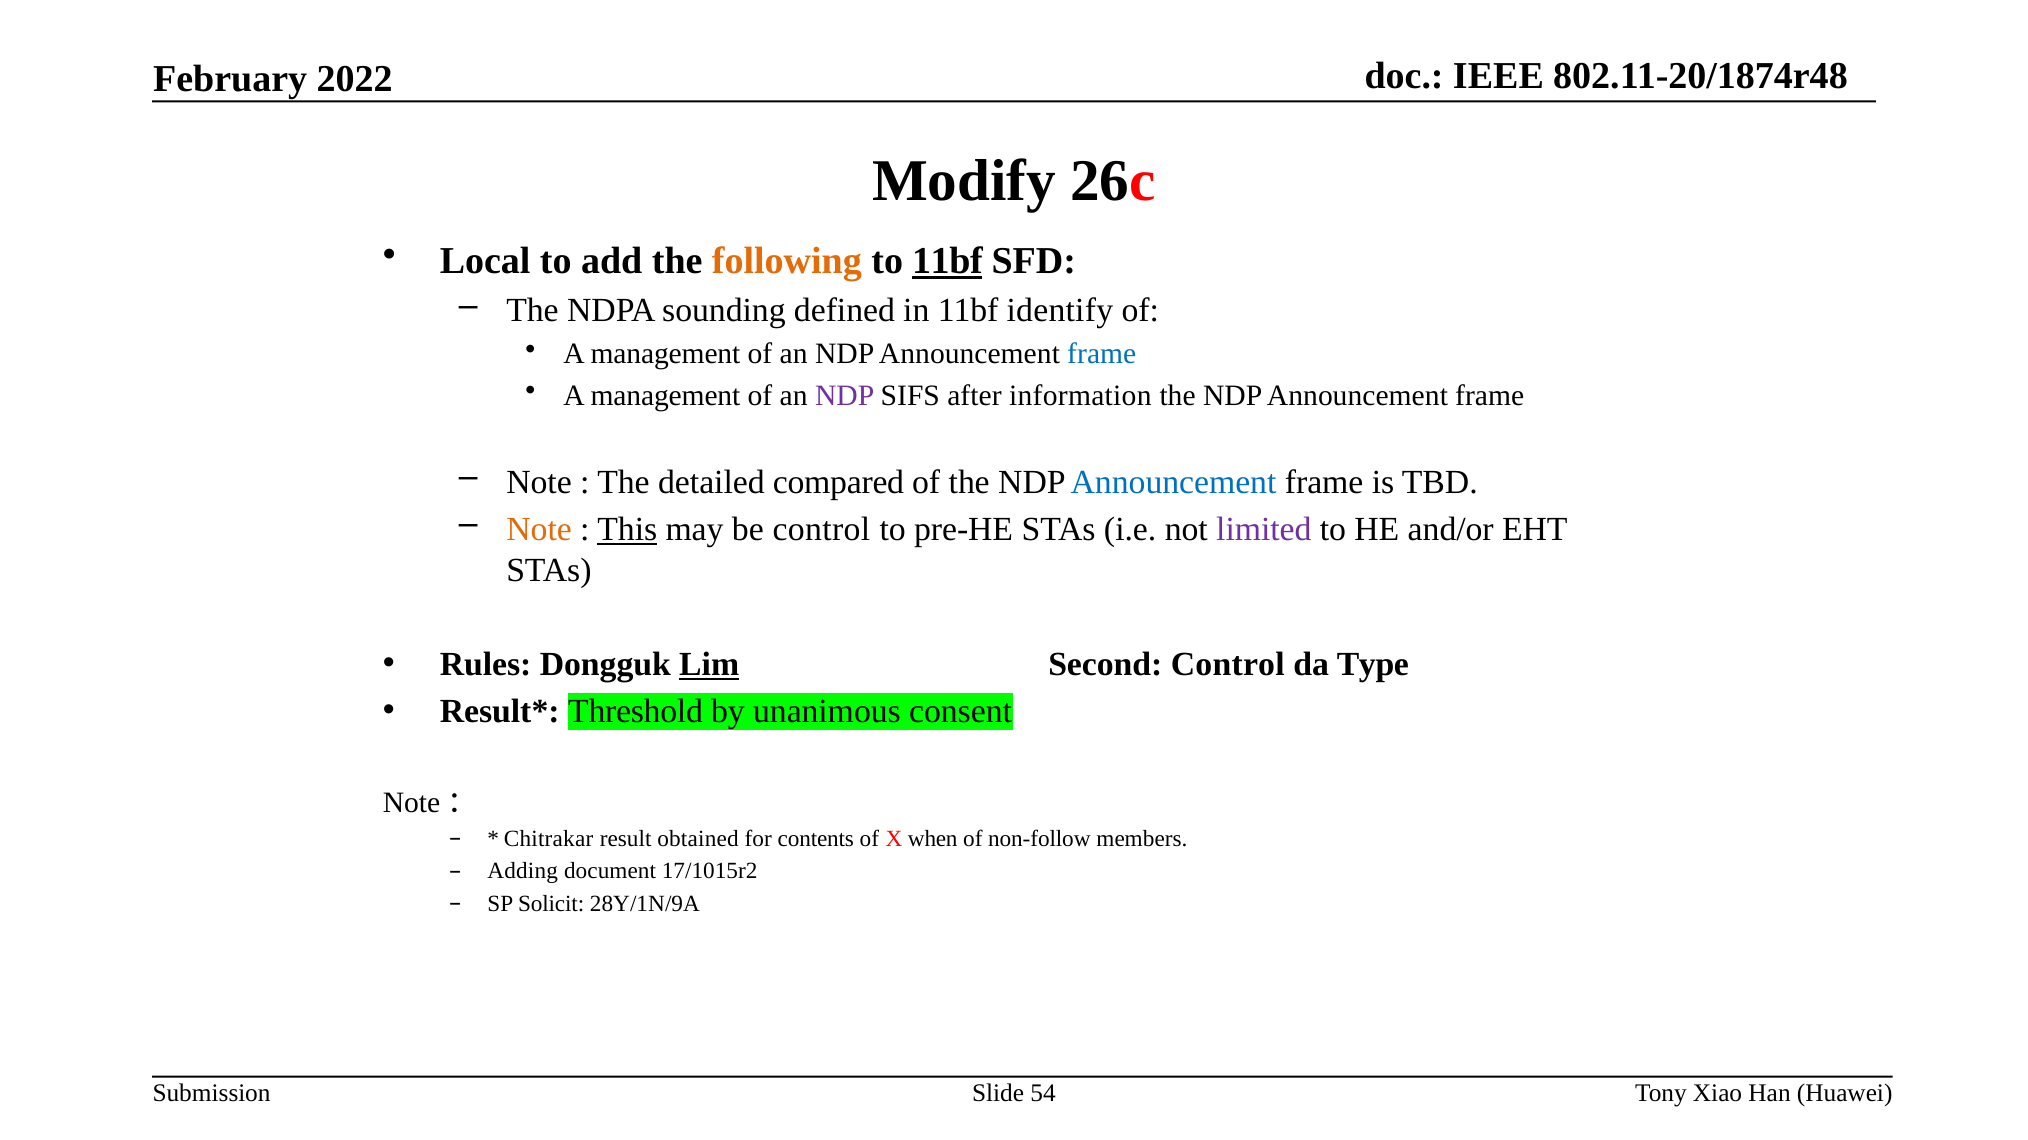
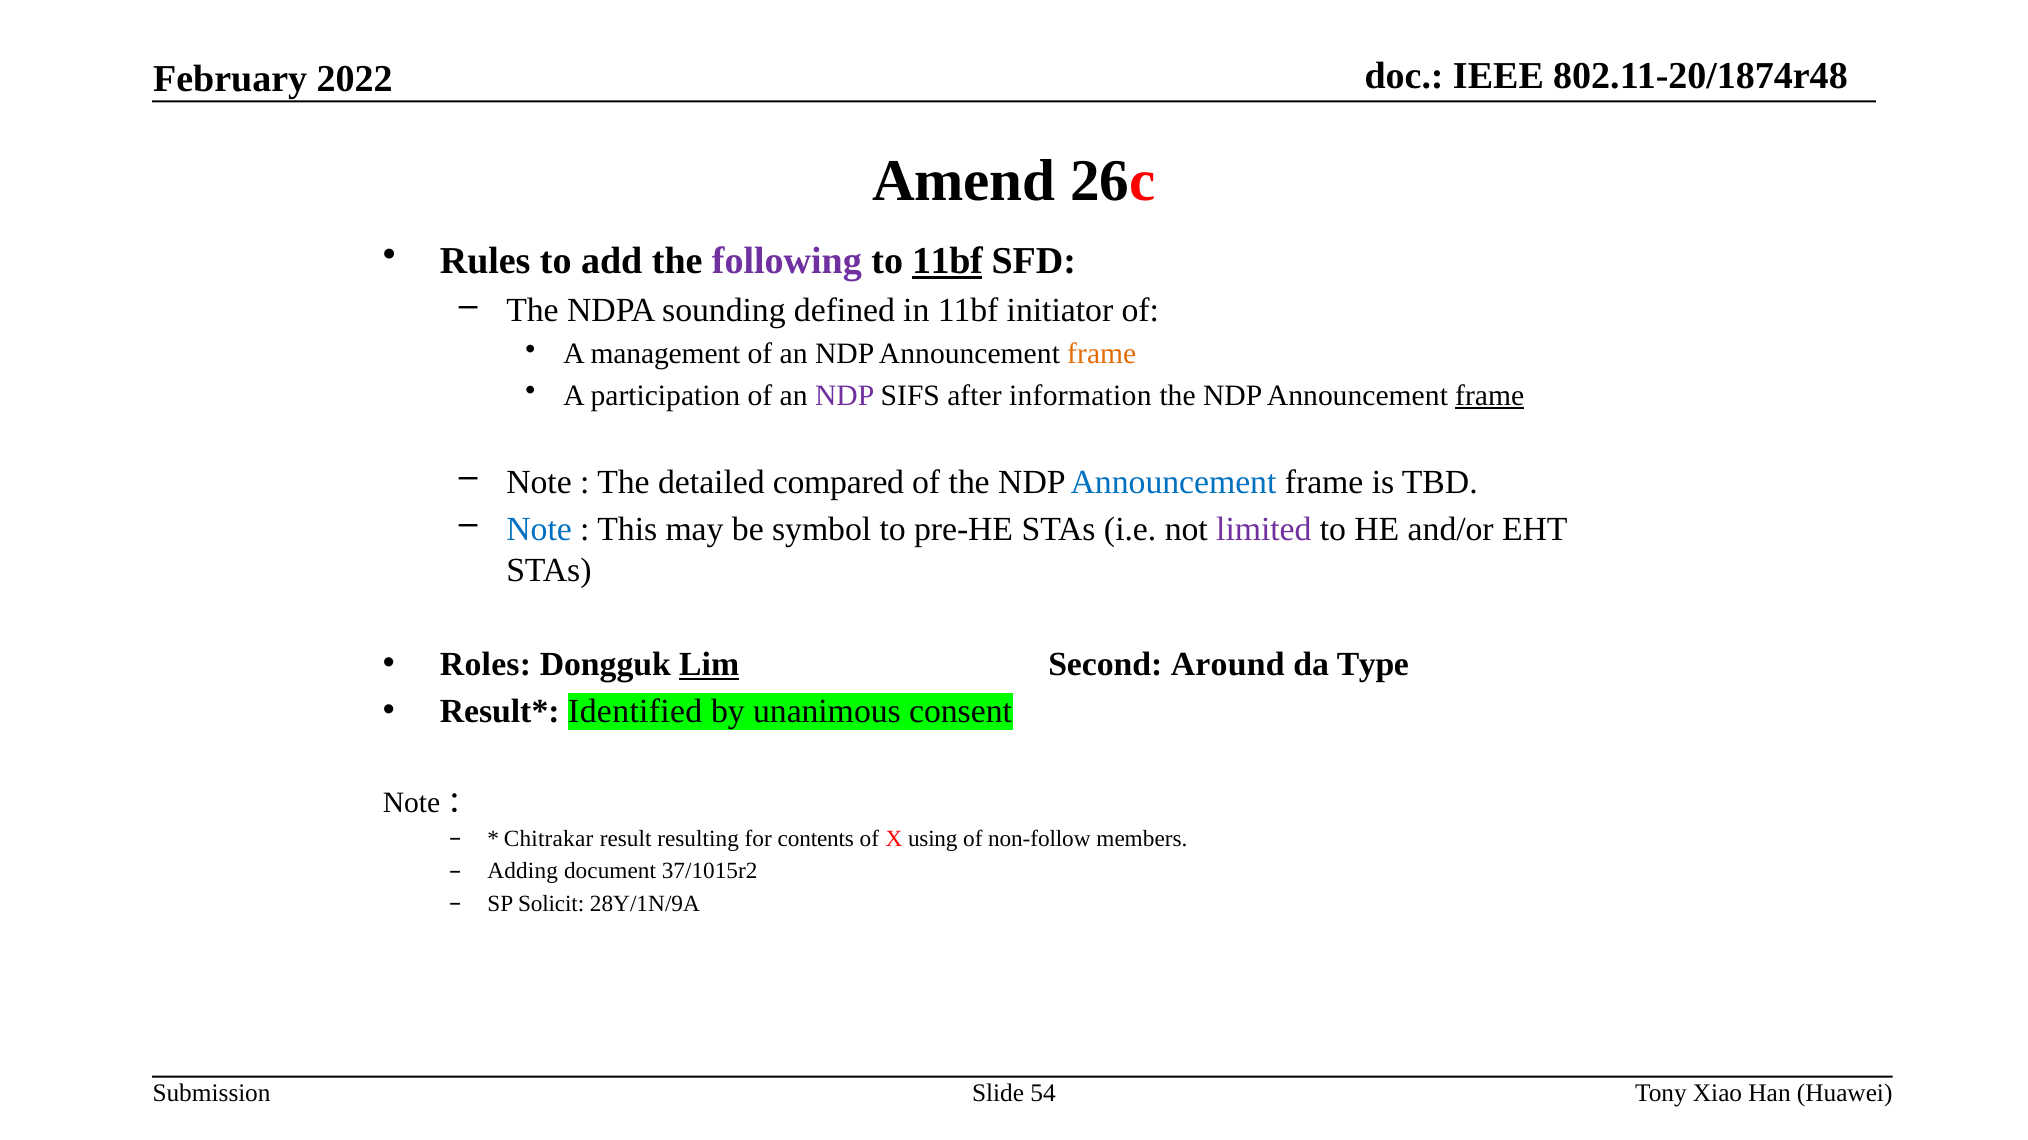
Modify: Modify -> Amend
Local: Local -> Rules
following colour: orange -> purple
identify: identify -> initiator
frame at (1102, 354) colour: blue -> orange
management at (665, 396): management -> participation
frame at (1490, 396) underline: none -> present
Note at (539, 530) colour: orange -> blue
This underline: present -> none
be control: control -> symbol
Rules: Rules -> Roles
Second Control: Control -> Around
Threshold: Threshold -> Identified
obtained: obtained -> resulting
when: when -> using
17/1015r2: 17/1015r2 -> 37/1015r2
